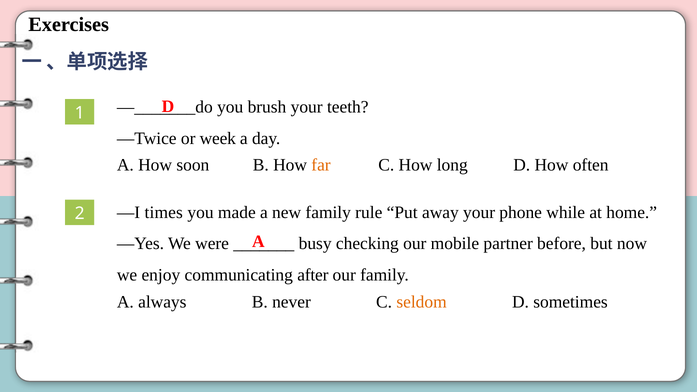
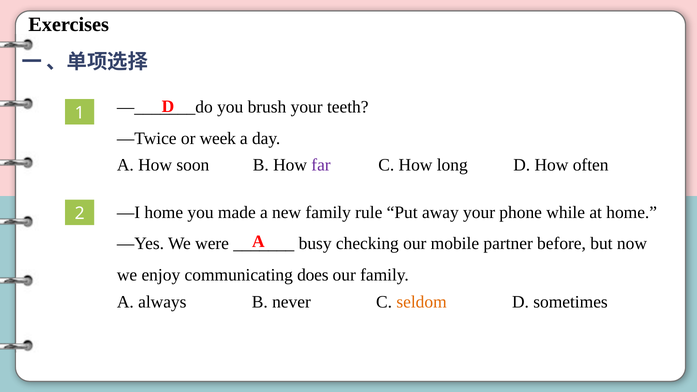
far colour: orange -> purple
—I times: times -> home
after: after -> does
